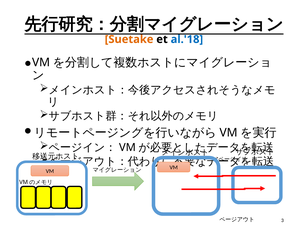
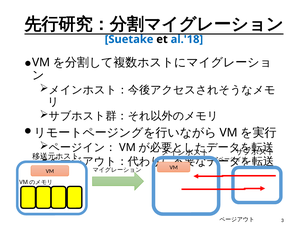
Suetake colour: orange -> blue
